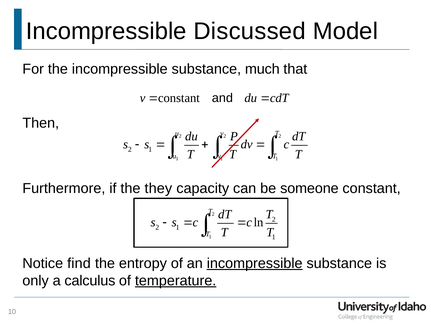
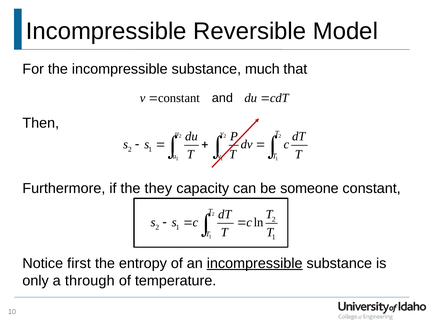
Discussed: Discussed -> Reversible
find: find -> first
calculus: calculus -> through
temperature underline: present -> none
